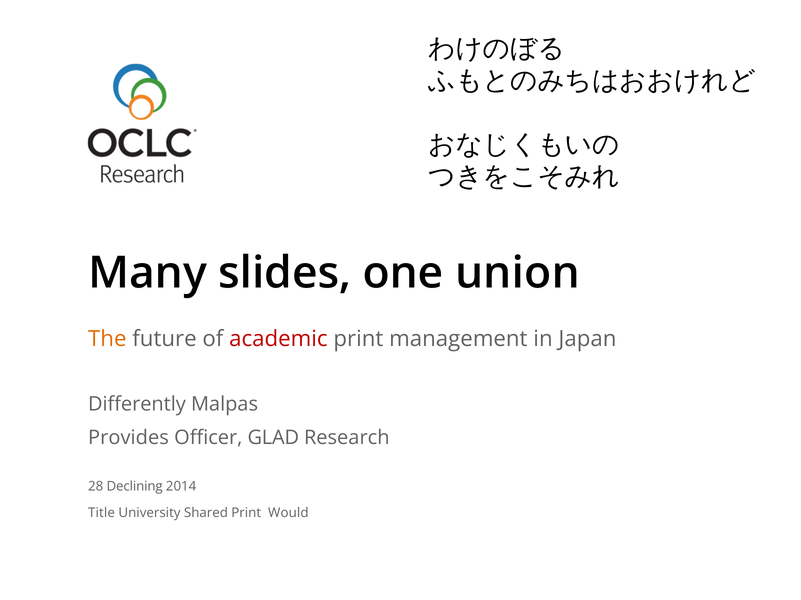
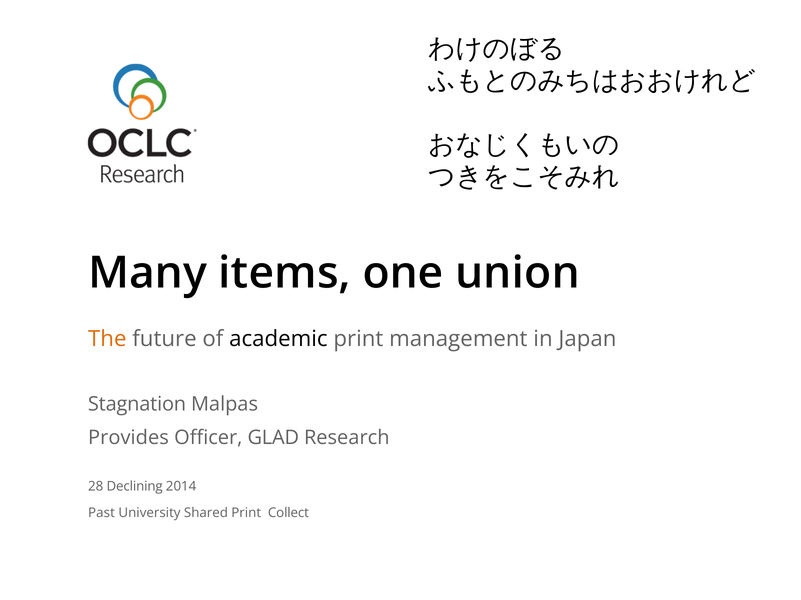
slides: slides -> items
academic colour: red -> black
Differently: Differently -> Stagnation
Title: Title -> Past
Would: Would -> Collect
